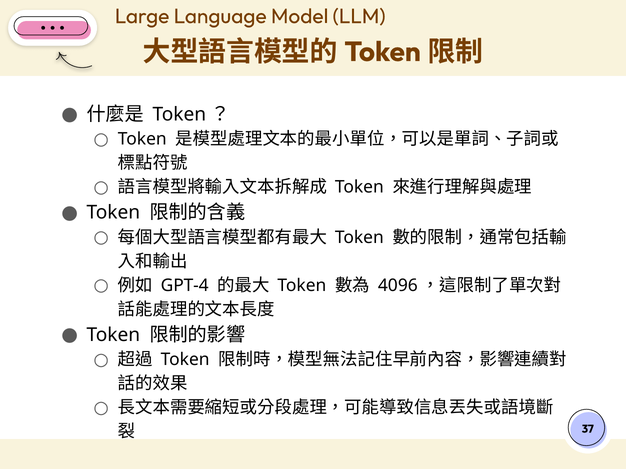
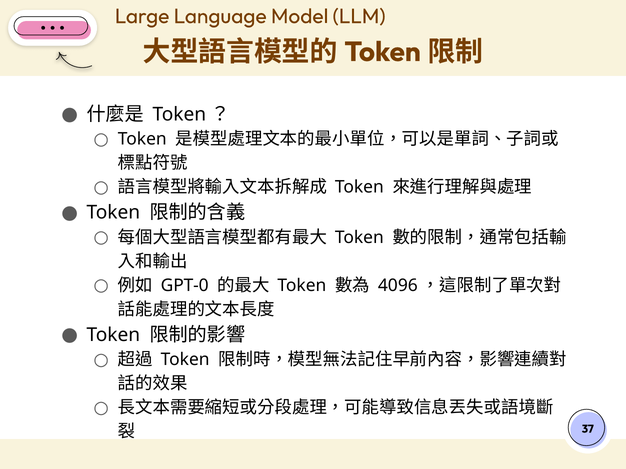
GPT-4: GPT-4 -> GPT-0
